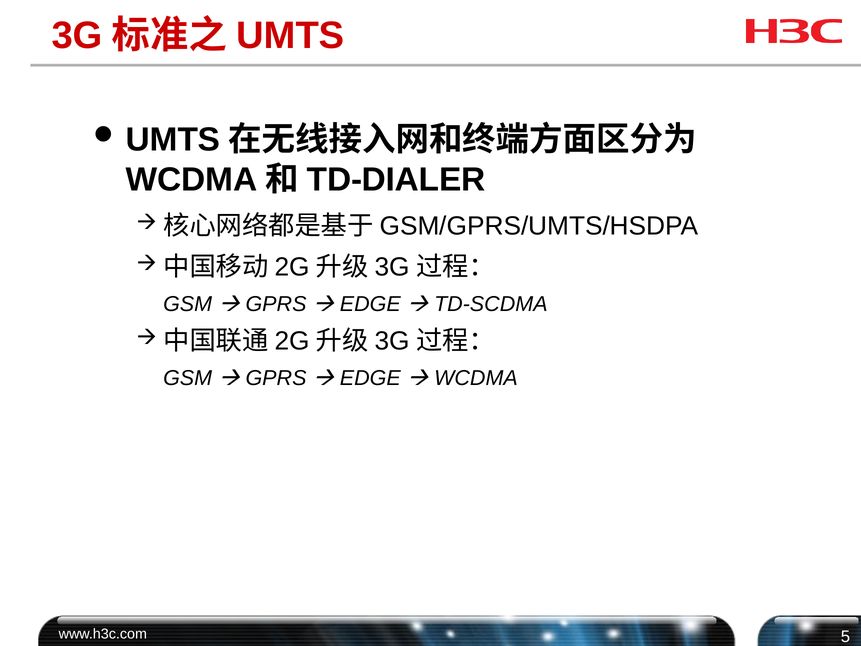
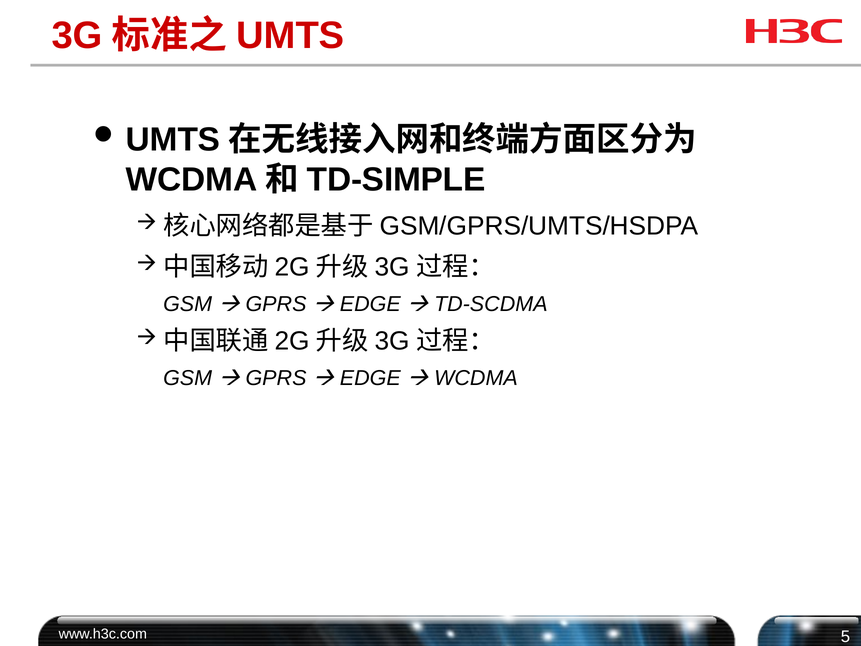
TD-DIALER: TD-DIALER -> TD-SIMPLE
